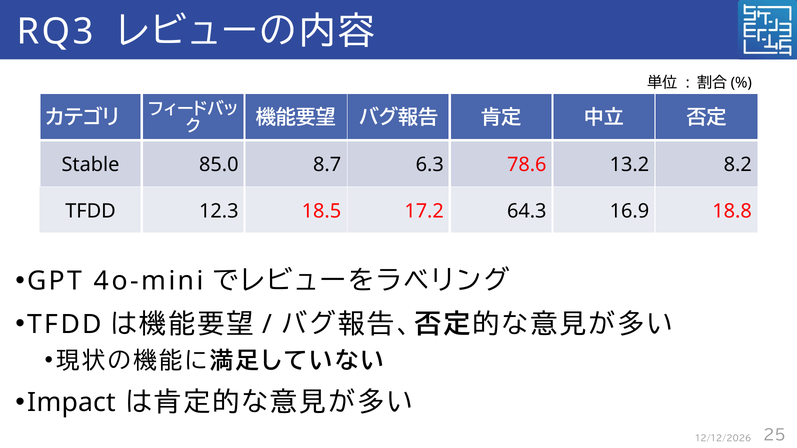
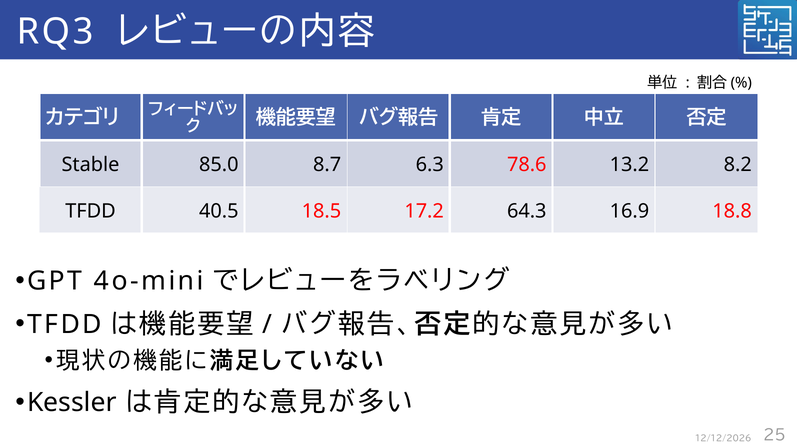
12.3: 12.3 -> 40.5
Impact: Impact -> Kessler
